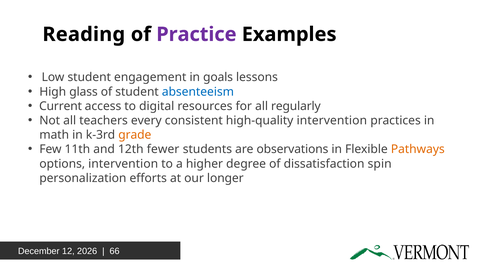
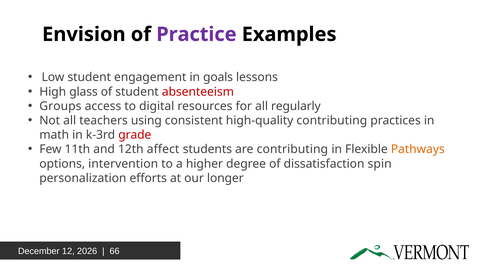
Reading: Reading -> Envision
absenteeism colour: blue -> red
Current: Current -> Groups
every: every -> using
high-quality intervention: intervention -> contributing
grade colour: orange -> red
fewer: fewer -> affect
are observations: observations -> contributing
